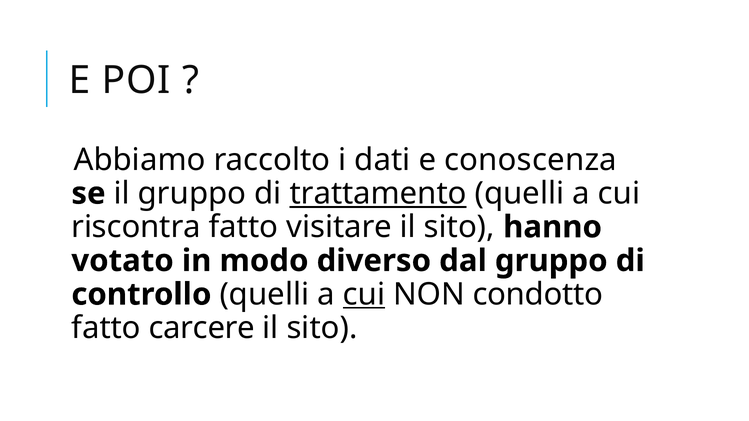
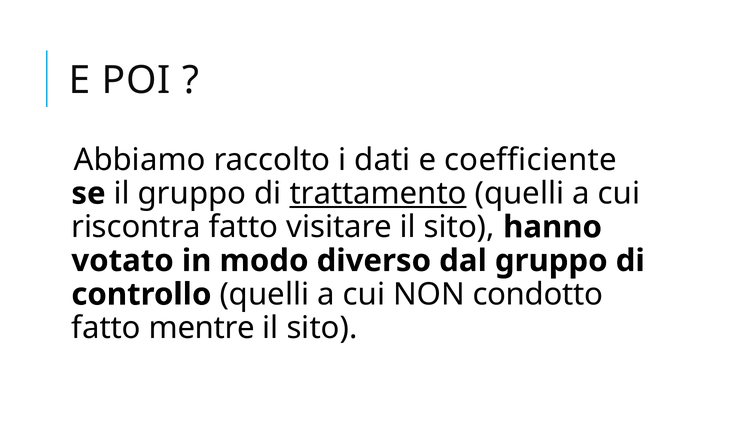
conoscenza: conoscenza -> coefficiente
cui at (364, 295) underline: present -> none
carcere: carcere -> mentre
